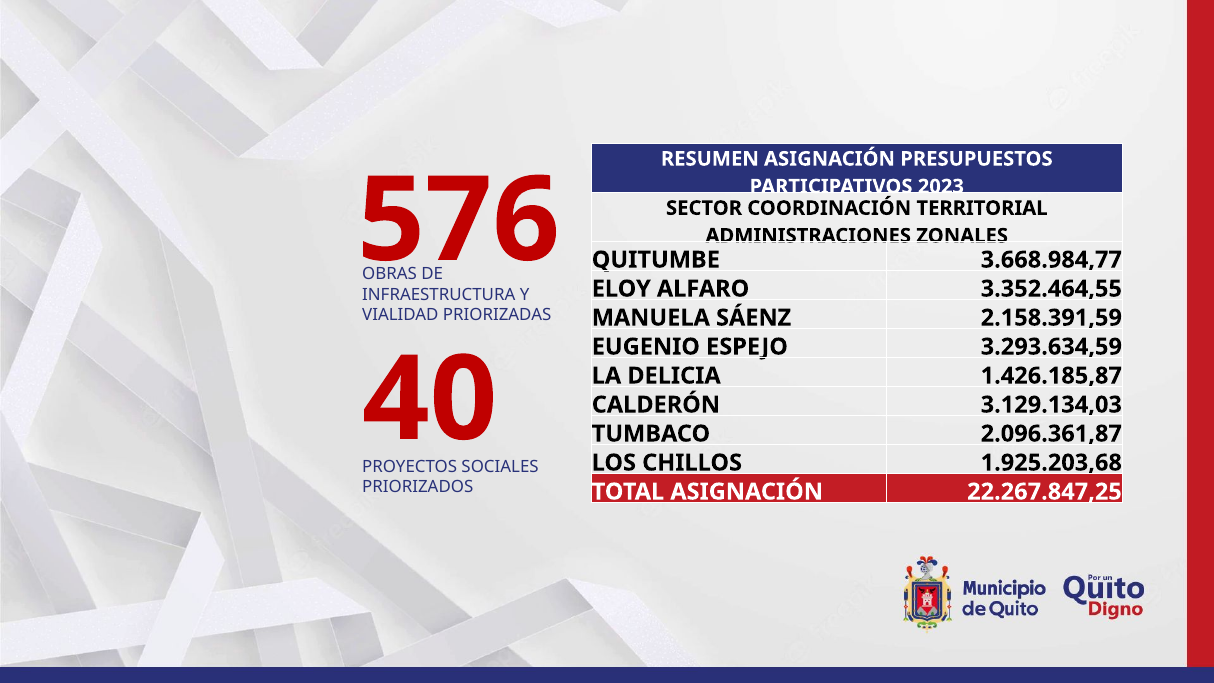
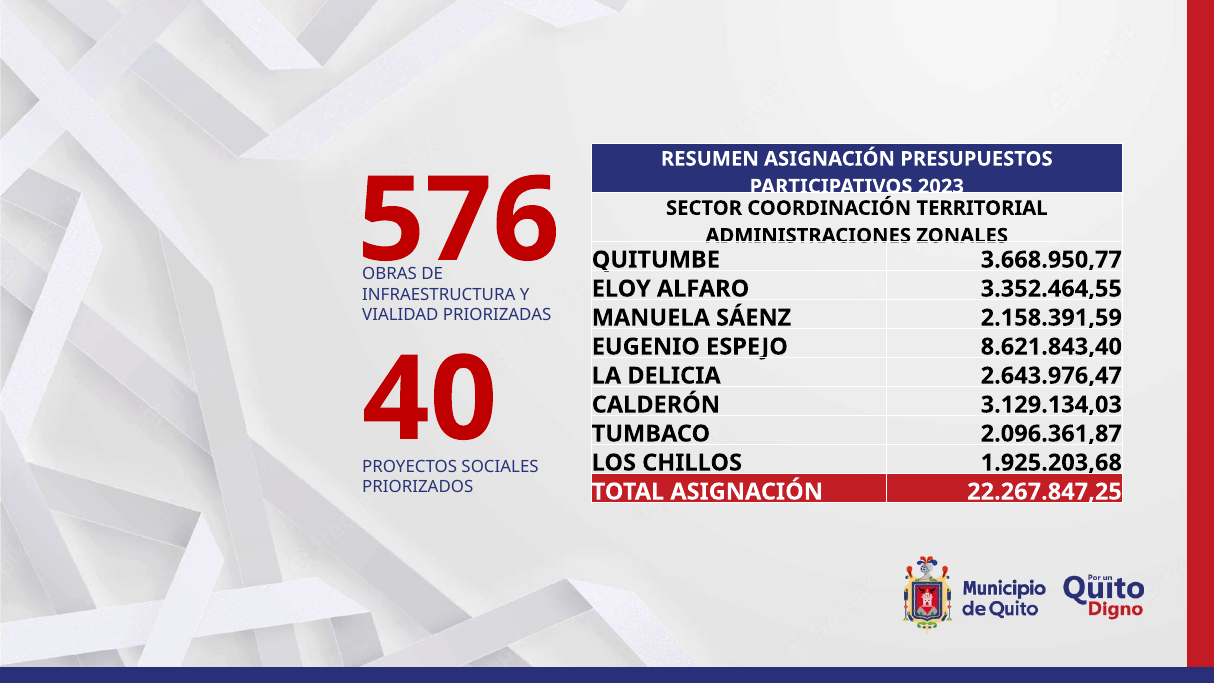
3.668.984,77: 3.668.984,77 -> 3.668.950,77
3.293.634,59: 3.293.634,59 -> 8.621.843,40
1.426.185,87: 1.426.185,87 -> 2.643.976,47
